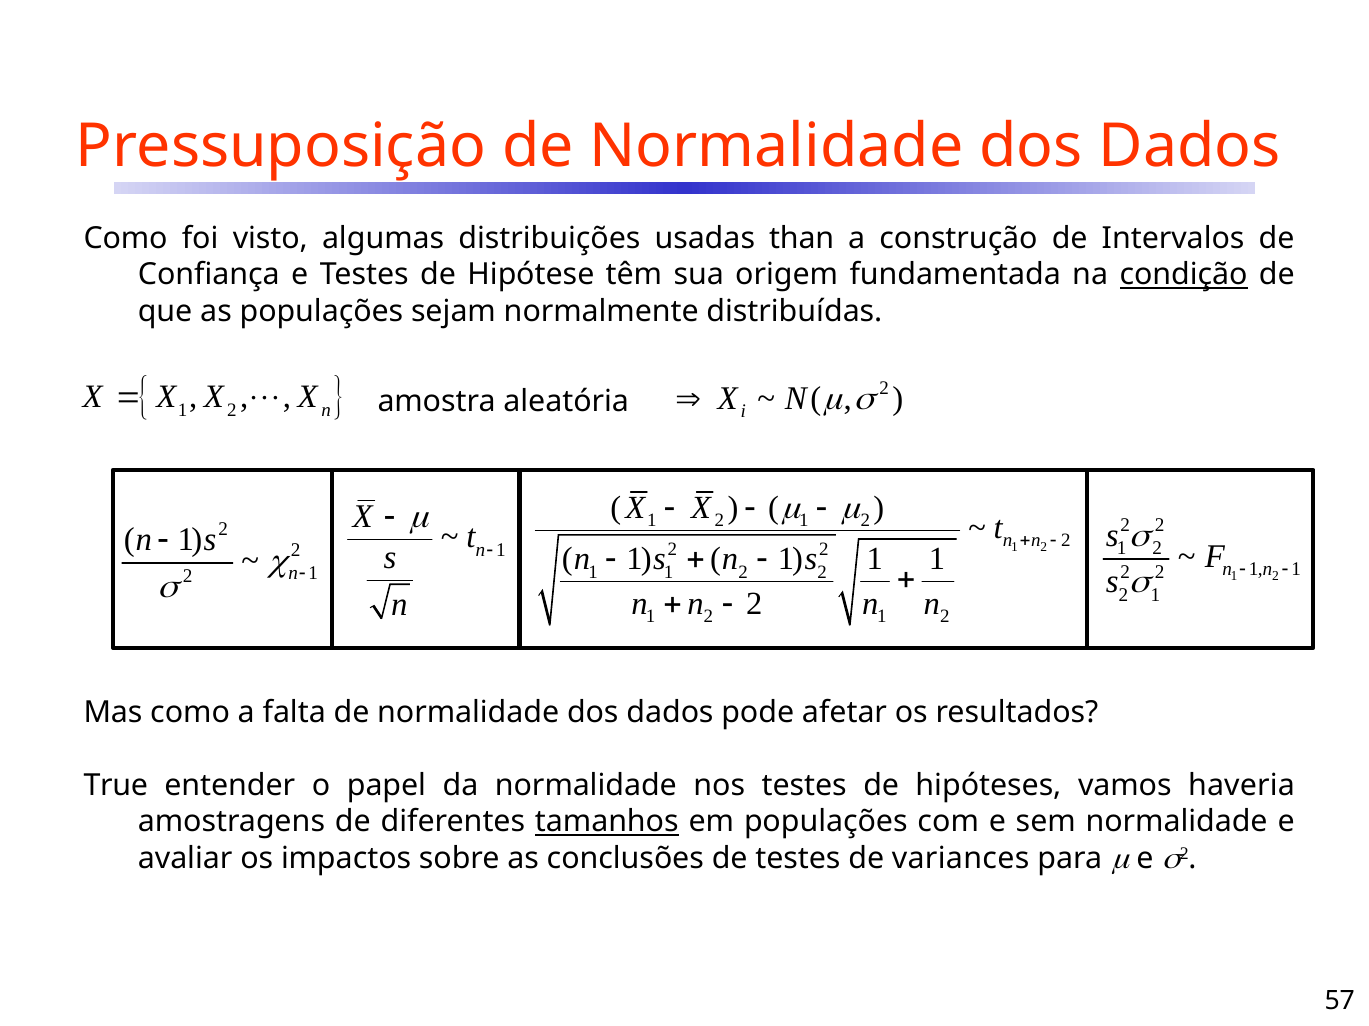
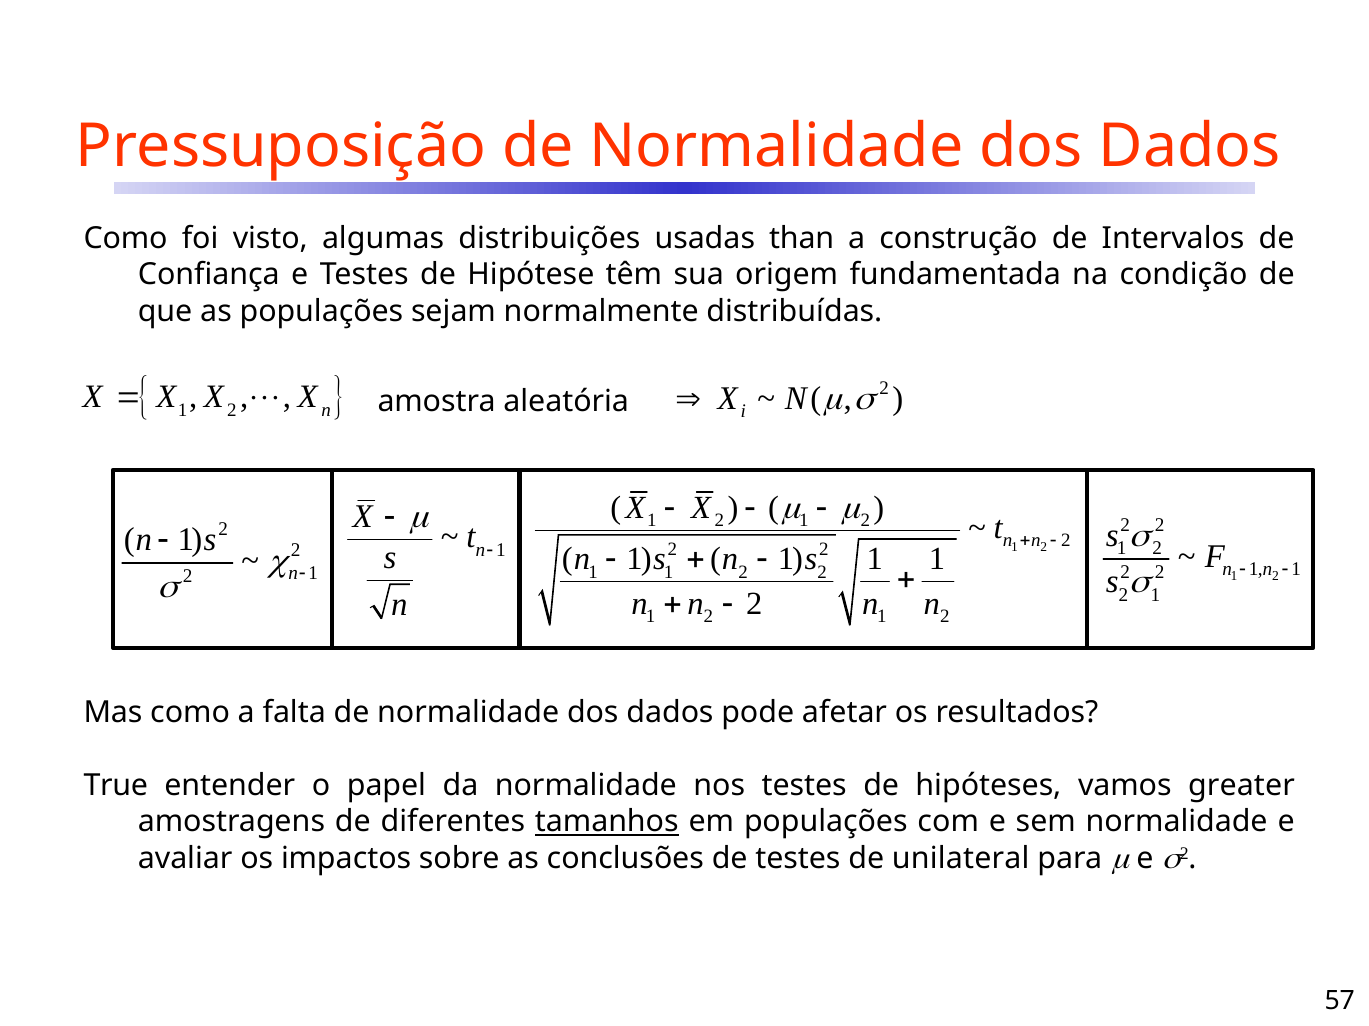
condição underline: present -> none
haveria: haveria -> greater
variances: variances -> unilateral
